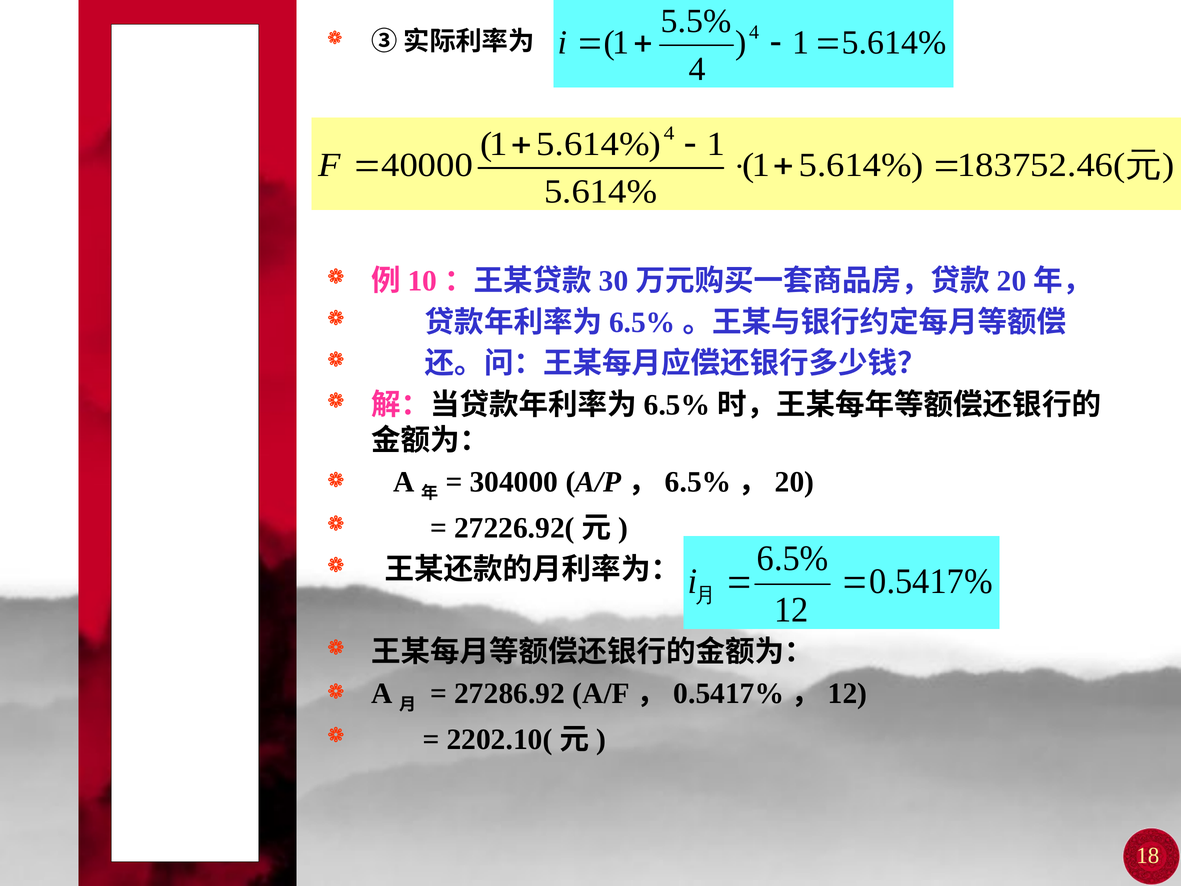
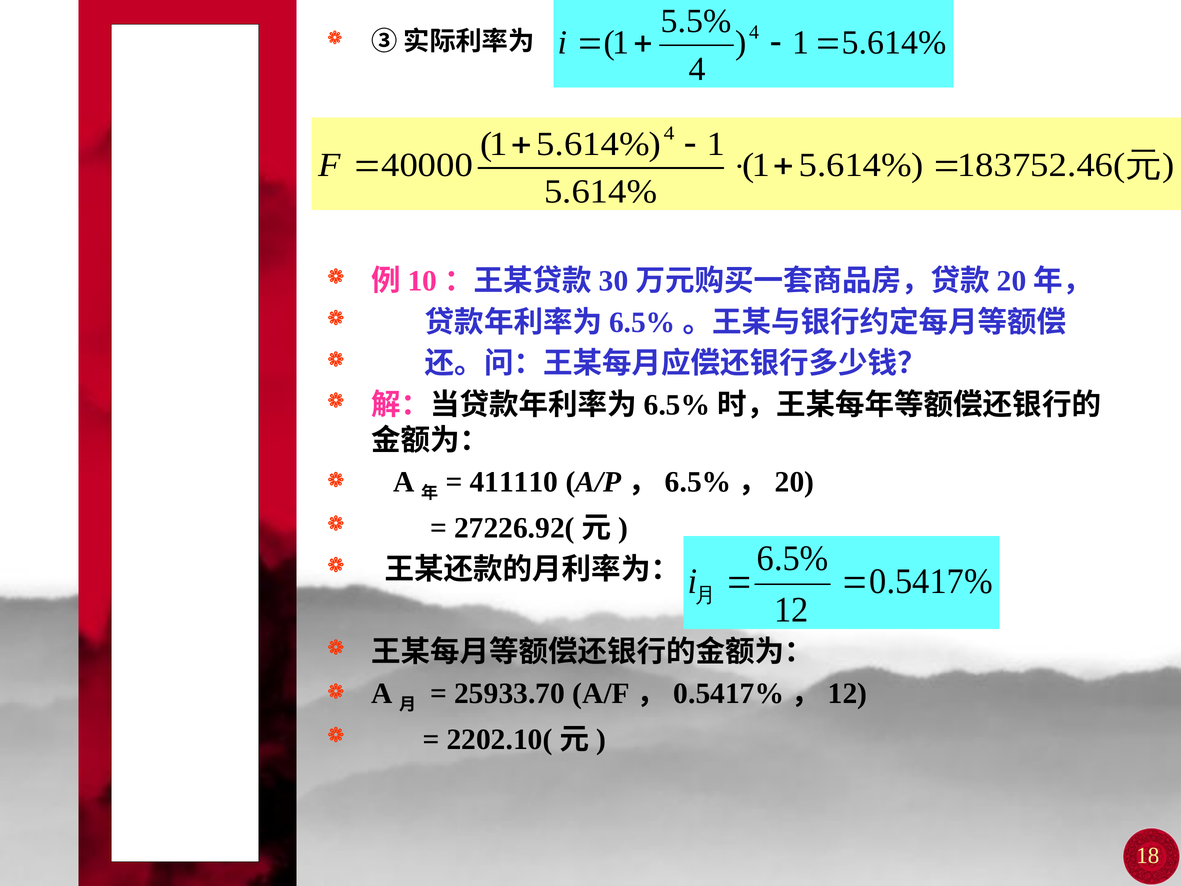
304000: 304000 -> 411110
27286.92: 27286.92 -> 25933.70
